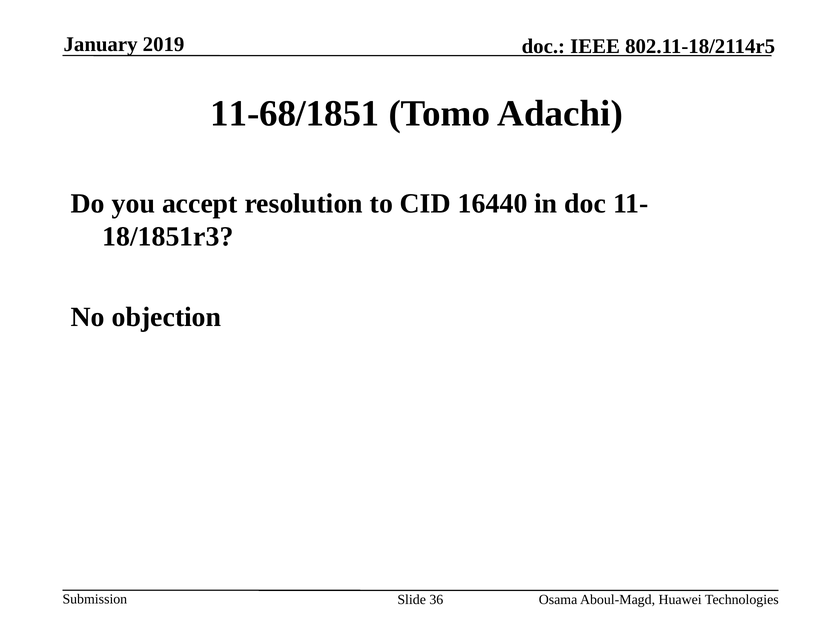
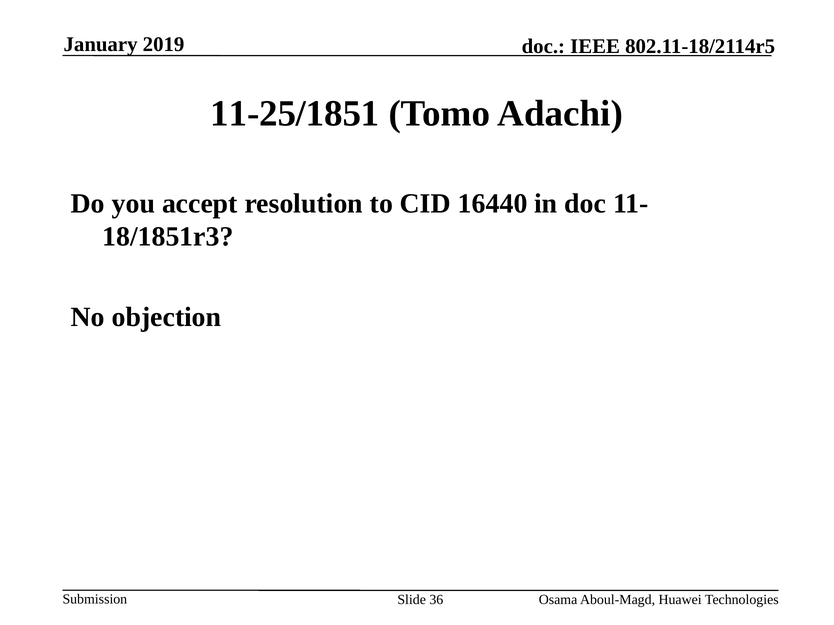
11-68/1851: 11-68/1851 -> 11-25/1851
